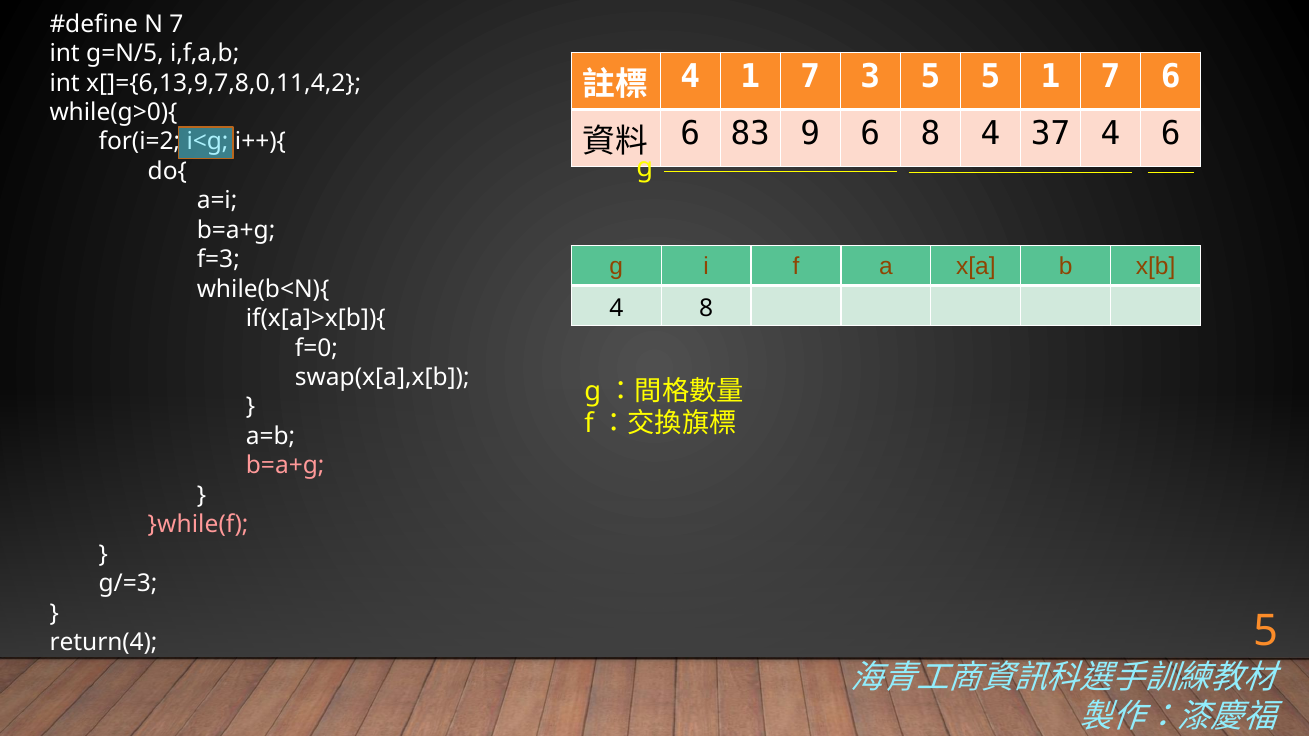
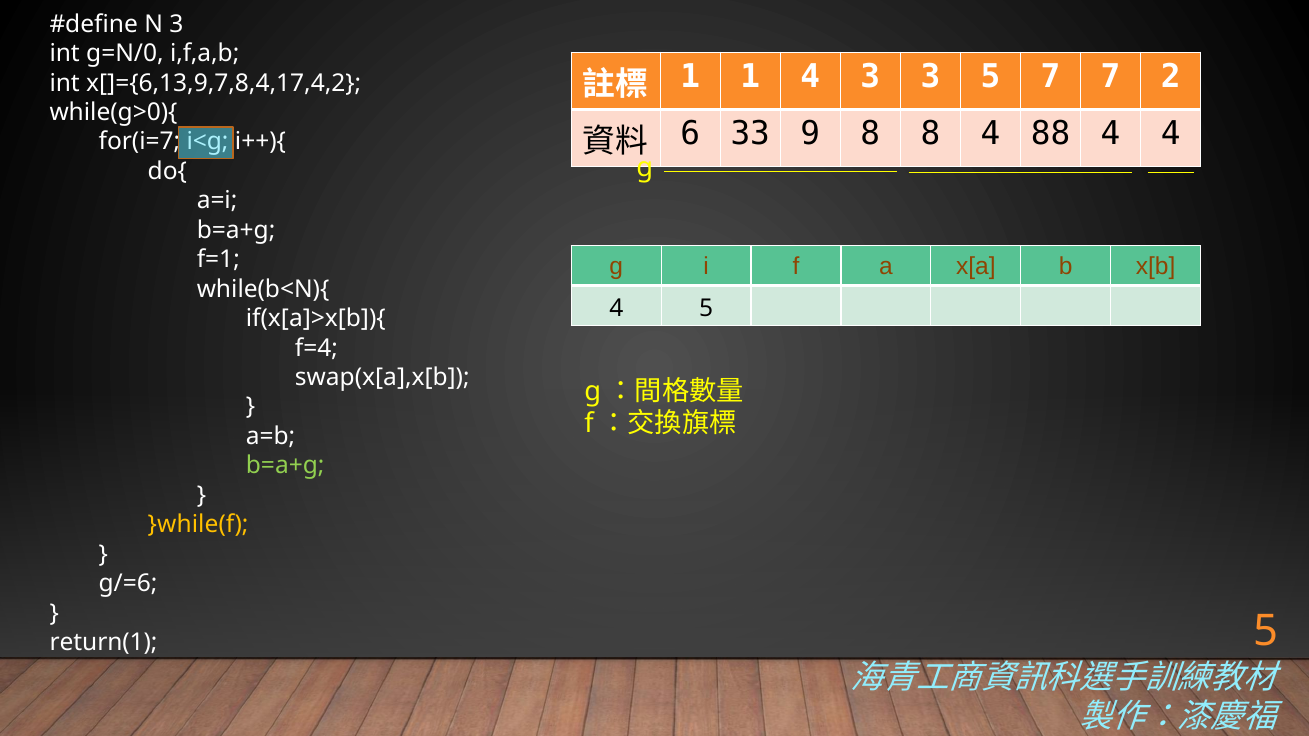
N 7: 7 -> 3
g=N/5: g=N/5 -> g=N/0
4 at (690, 77): 4 -> 1
7 at (810, 77): 7 -> 4
3 5: 5 -> 3
5 1: 1 -> 7
7 6: 6 -> 2
x[]={6,13,9,7,8,0,11,4,2: x[]={6,13,9,7,8,0,11,4,2 -> x[]={6,13,9,7,8,4,17,4,2
83: 83 -> 33
9 6: 6 -> 8
37: 37 -> 88
4 6: 6 -> 4
for(i=2: for(i=2 -> for(i=7
f=3: f=3 -> f=1
4 8: 8 -> 5
f=0: f=0 -> f=4
b=a+g at (285, 466) colour: pink -> light green
}while(f colour: pink -> yellow
g/=3: g/=3 -> g/=6
return(4: return(4 -> return(1
